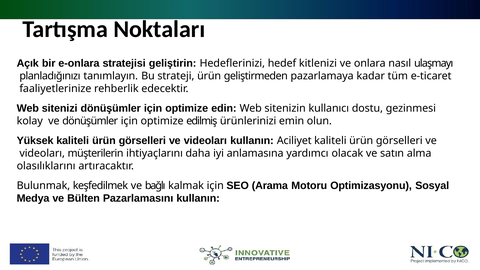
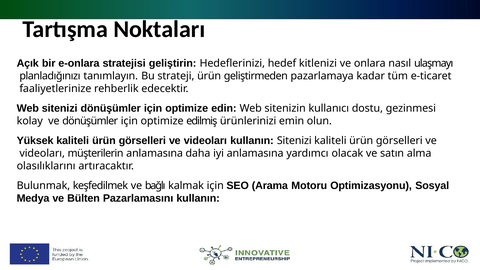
kullanın Aciliyet: Aciliyet -> Sitenizi
müşterilerin ihtiyaçlarını: ihtiyaçlarını -> anlamasına
